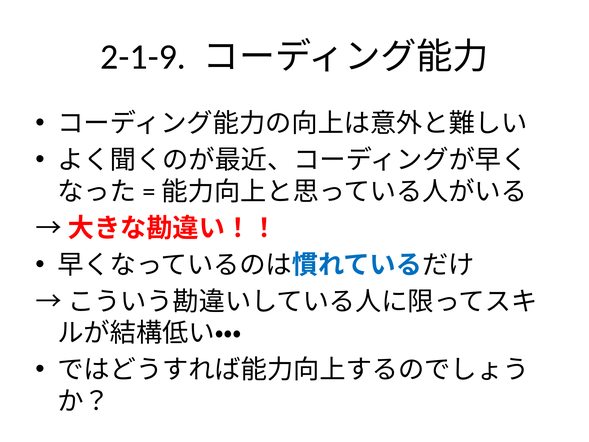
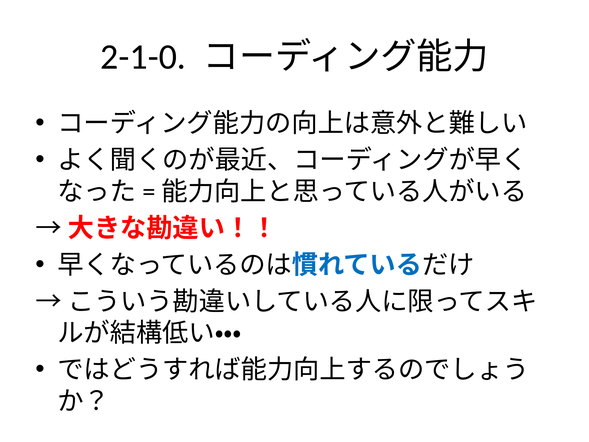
2-1-9: 2-1-9 -> 2-1-0
